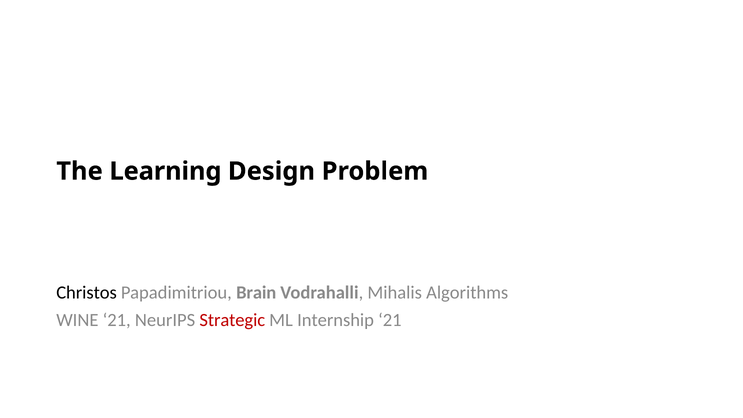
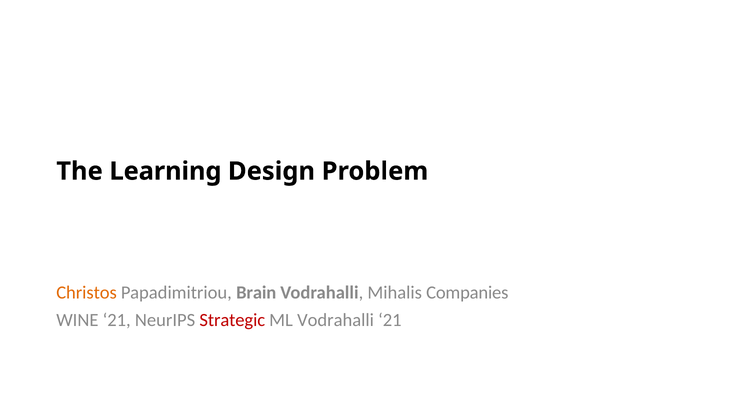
Christos colour: black -> orange
Algorithms: Algorithms -> Companies
ML Internship: Internship -> Vodrahalli
